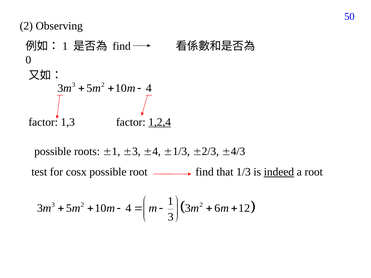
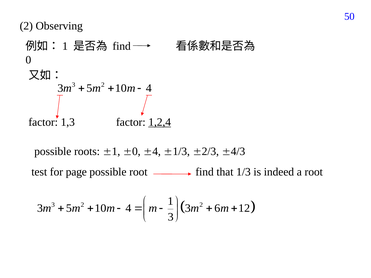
3 at (136, 152): 3 -> 0
cosx: cosx -> page
indeed underline: present -> none
